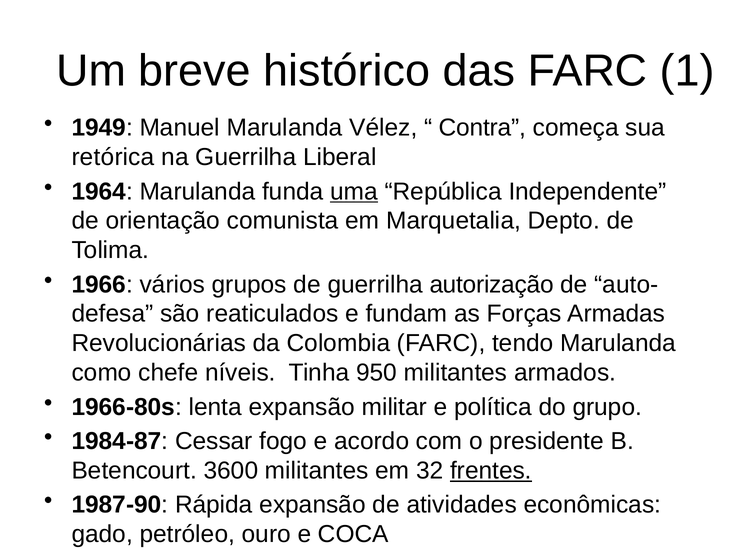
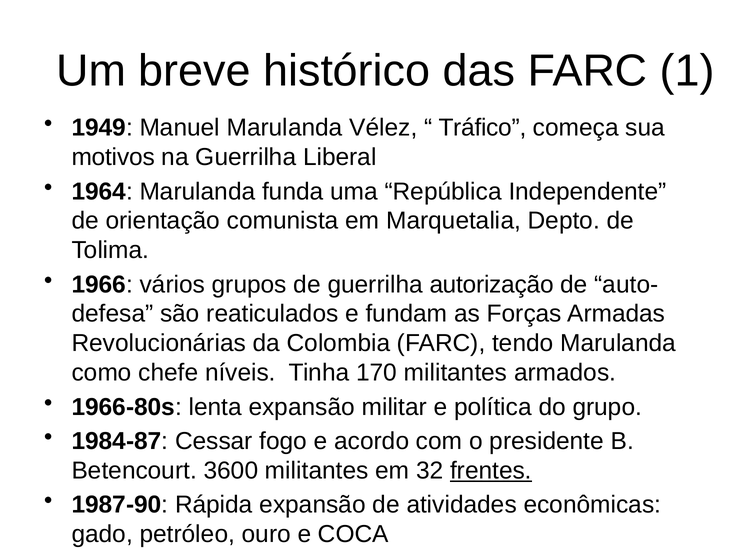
Contra: Contra -> Tráfico
retórica: retórica -> motivos
uma underline: present -> none
950: 950 -> 170
